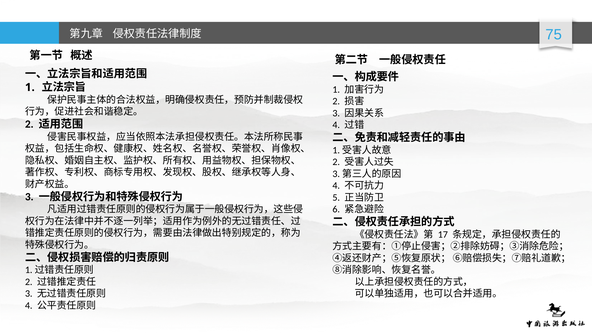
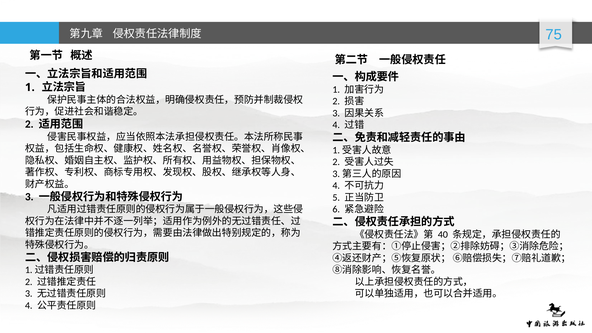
17: 17 -> 40
